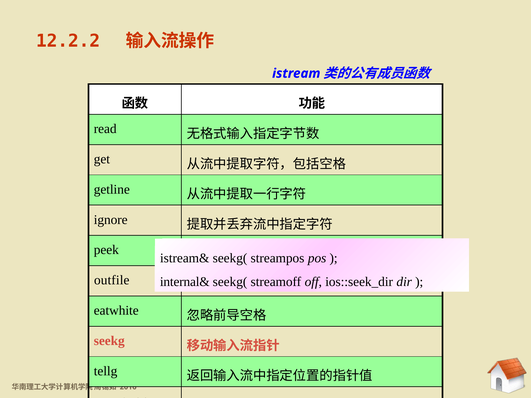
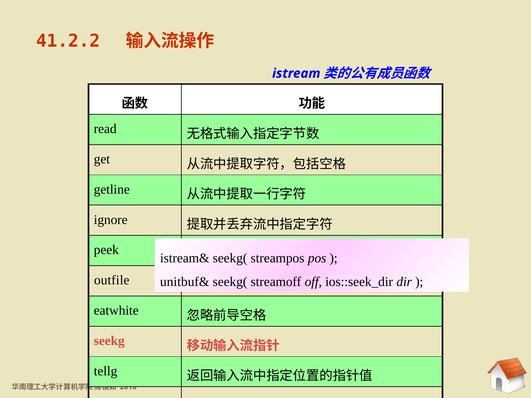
12.2.2: 12.2.2 -> 41.2.2
internal&: internal& -> unitbuf&
